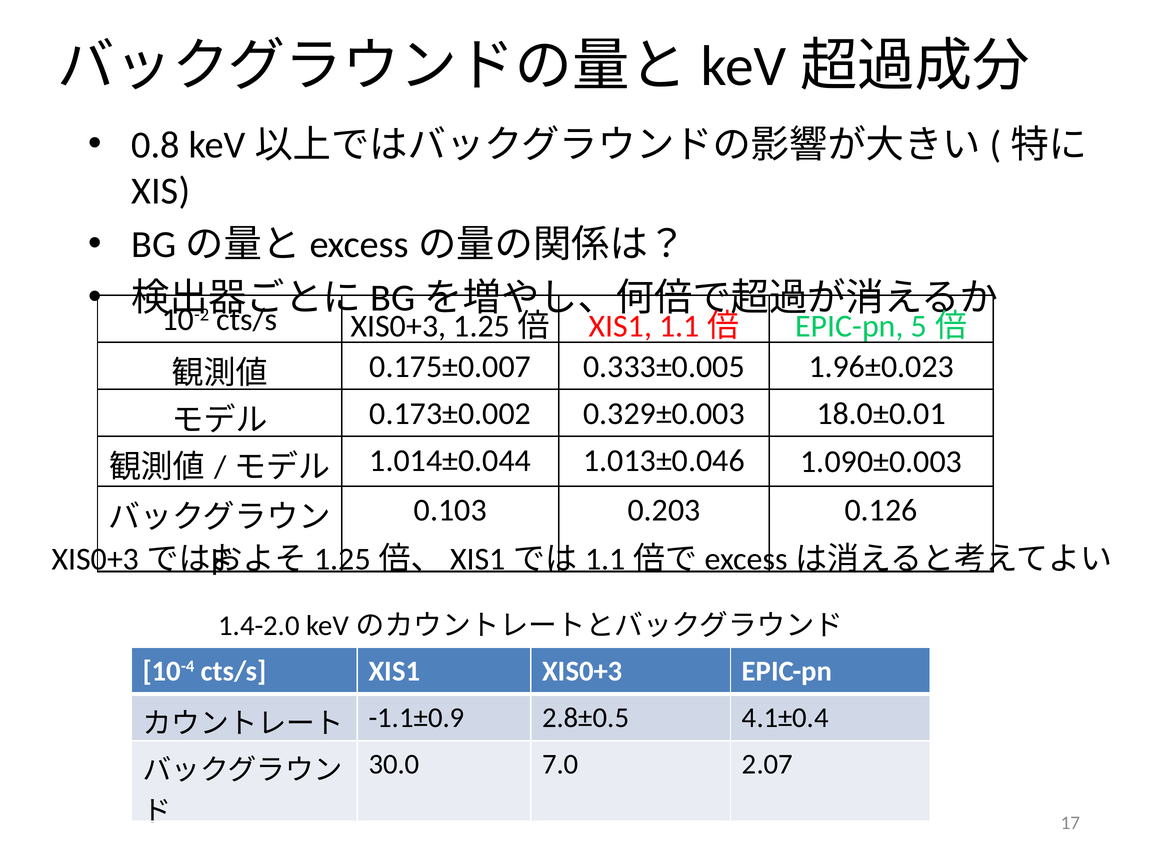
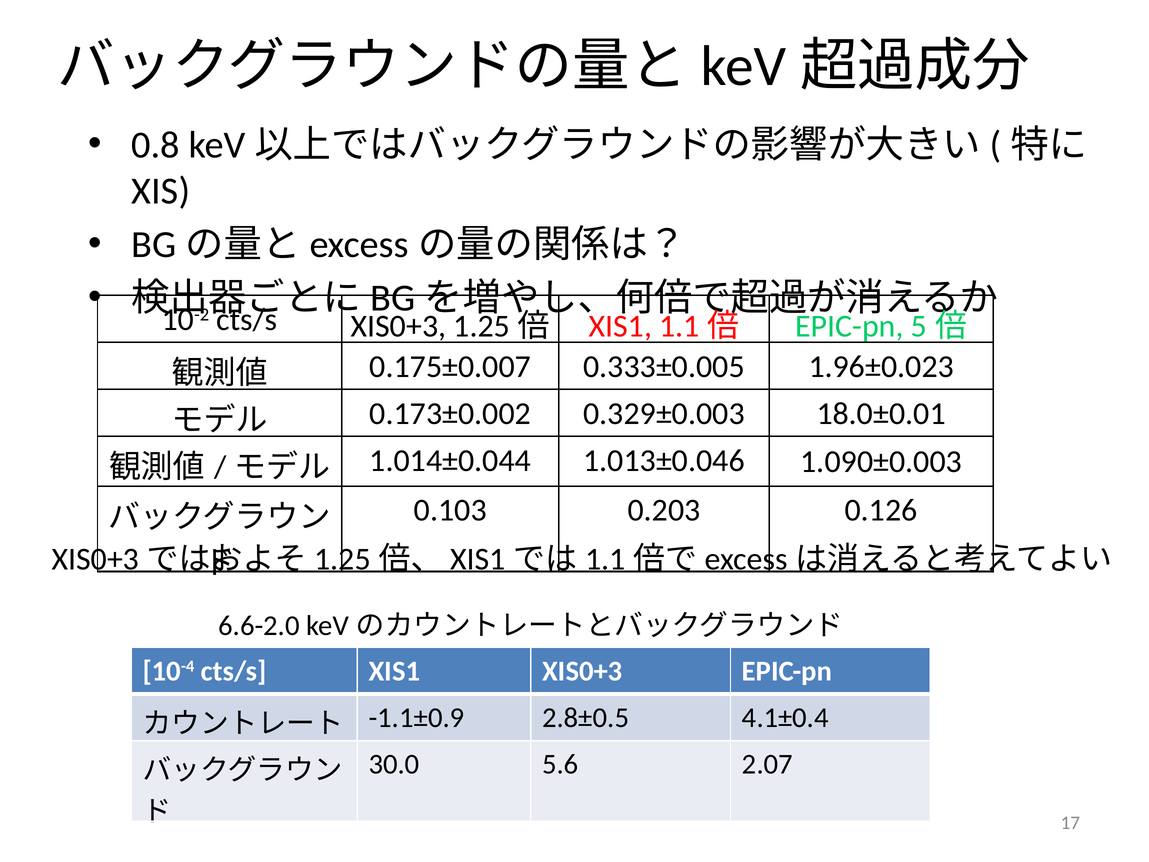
1.4-2.0: 1.4-2.0 -> 6.6-2.0
7.0: 7.0 -> 5.6
